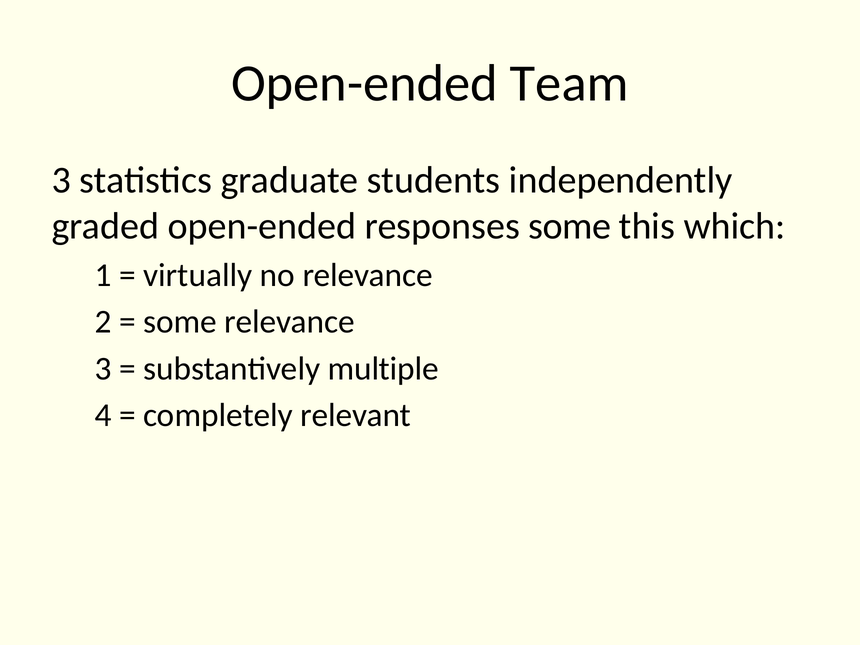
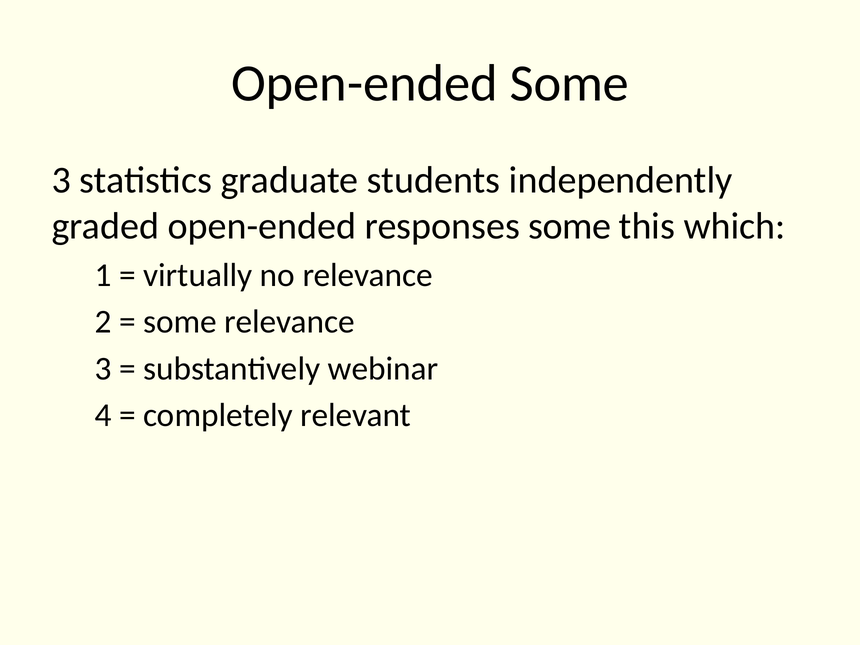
Open-ended Team: Team -> Some
multiple: multiple -> webinar
